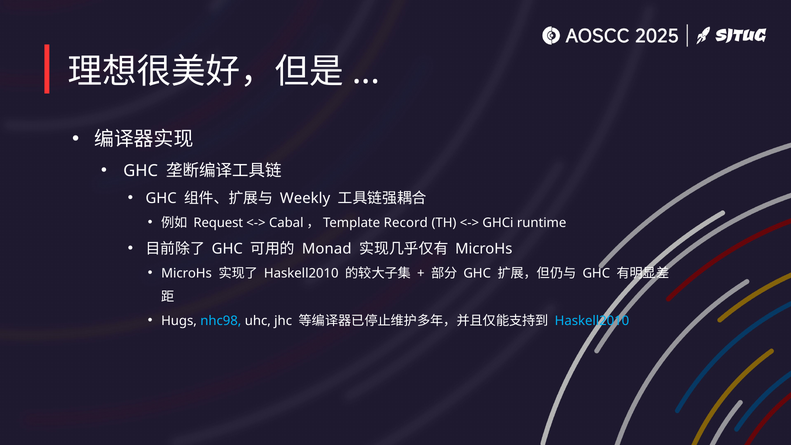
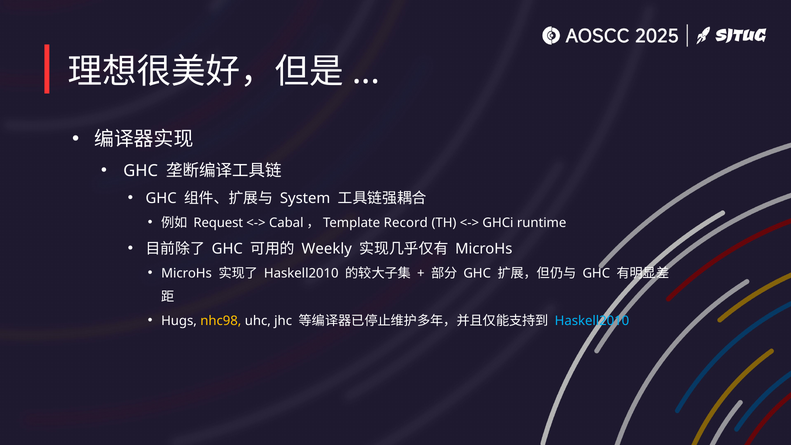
Weekly: Weekly -> System
Monad: Monad -> Weekly
nhc98 colour: light blue -> yellow
